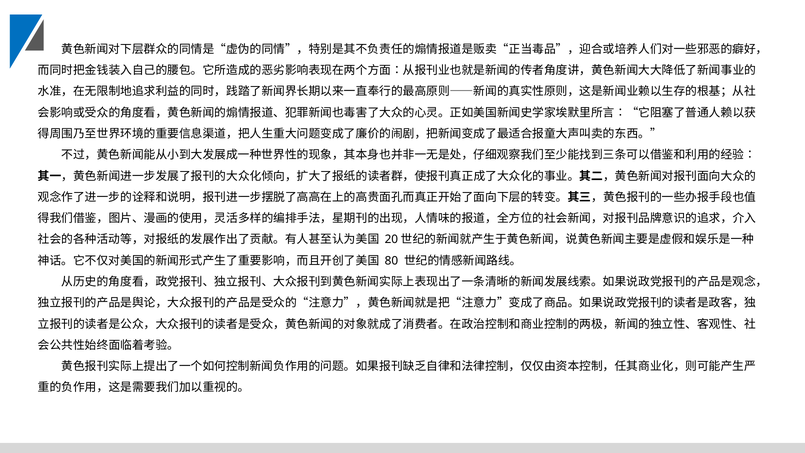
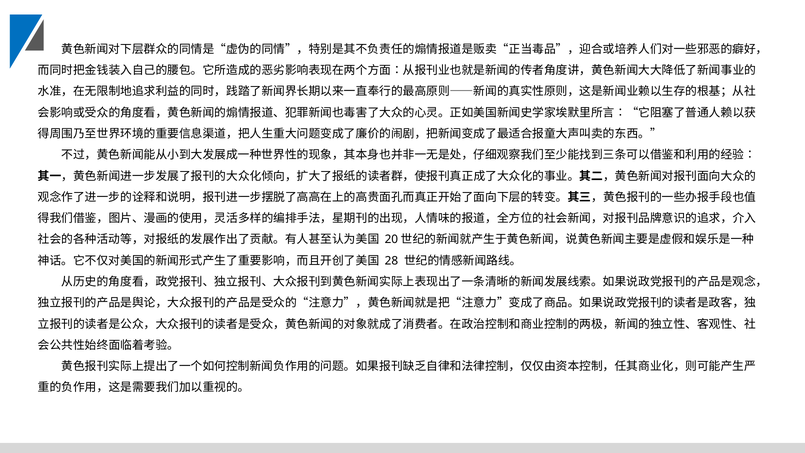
80: 80 -> 28
